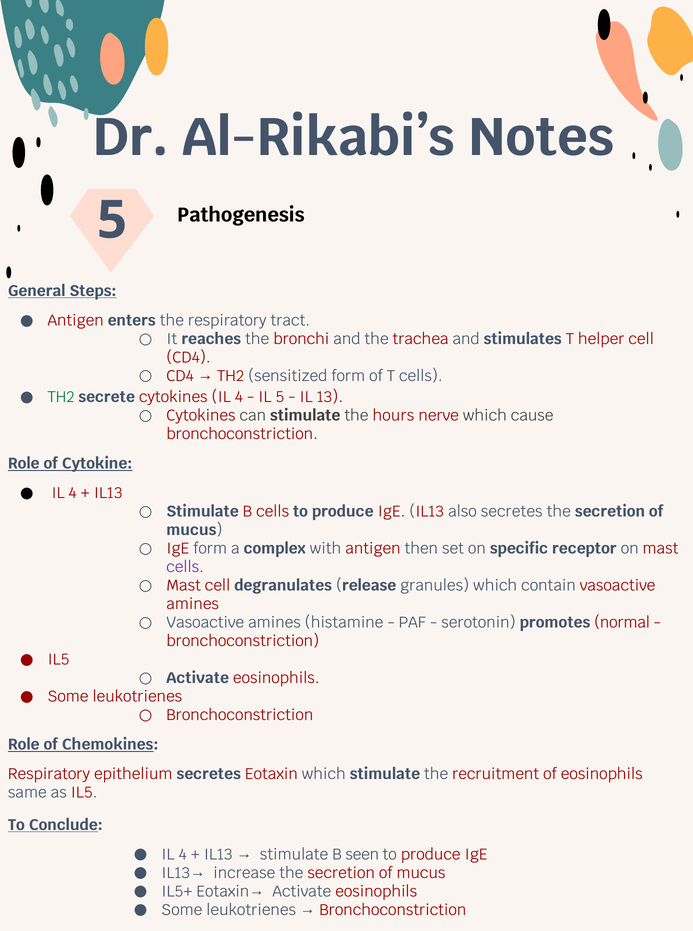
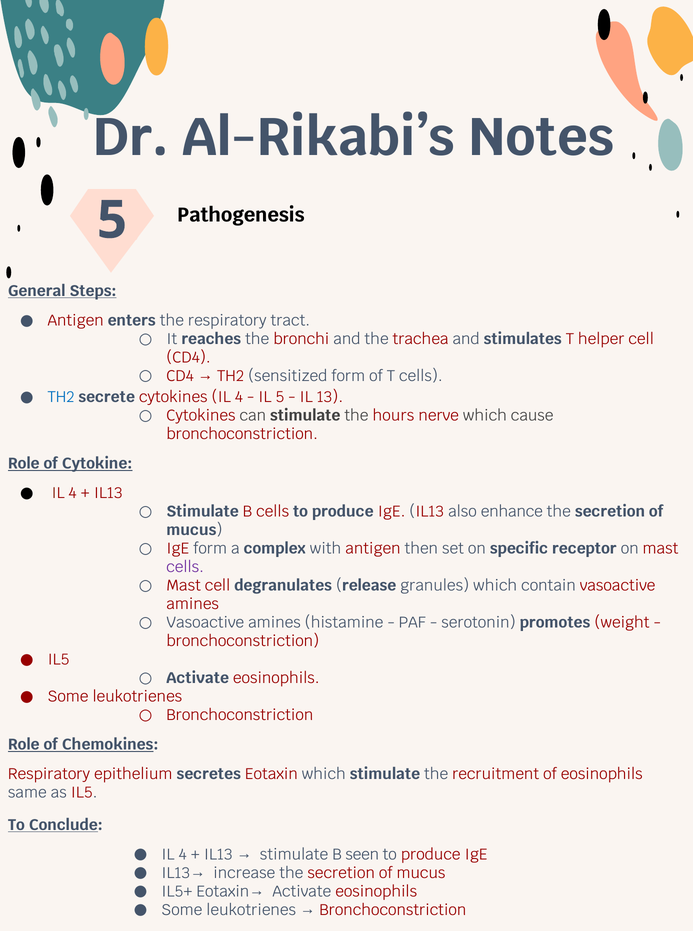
TH2 at (61, 397) colour: green -> blue
also secretes: secretes -> enhance
normal: normal -> weight
